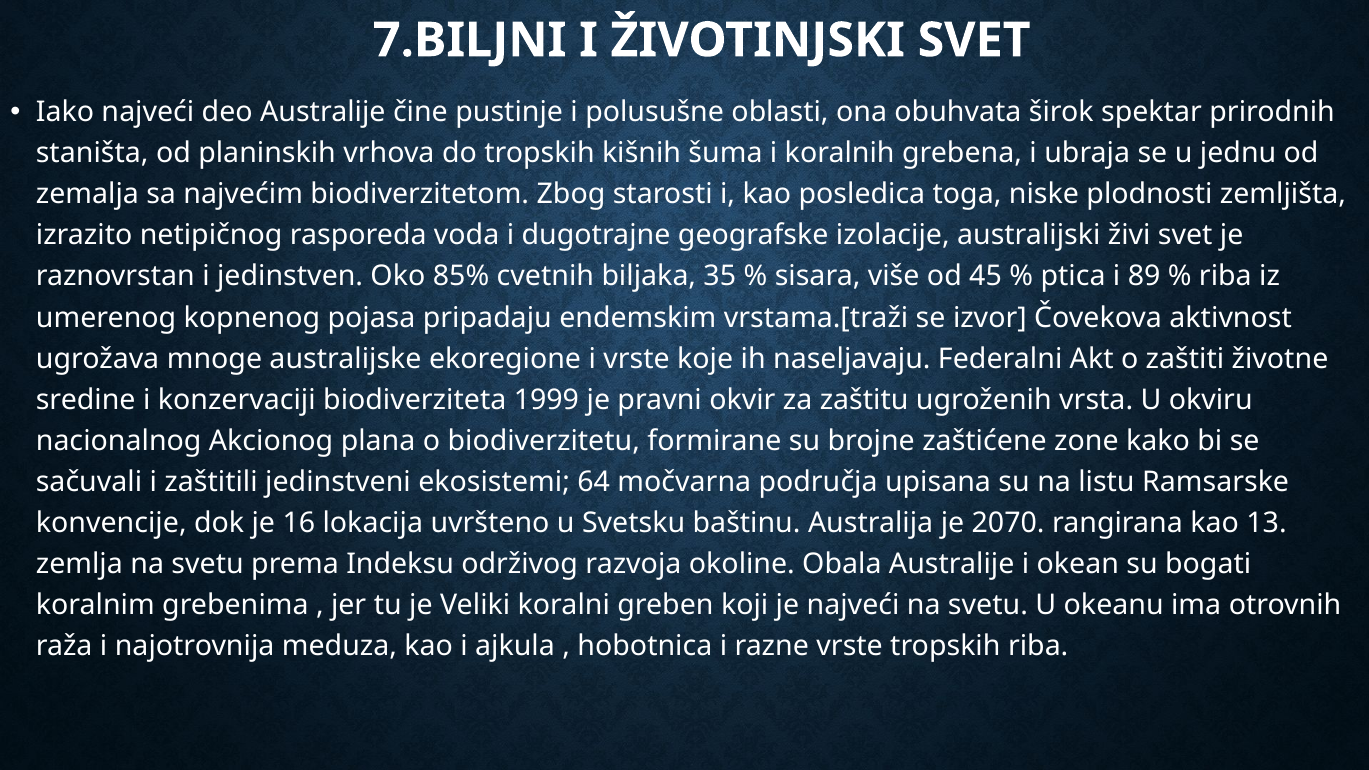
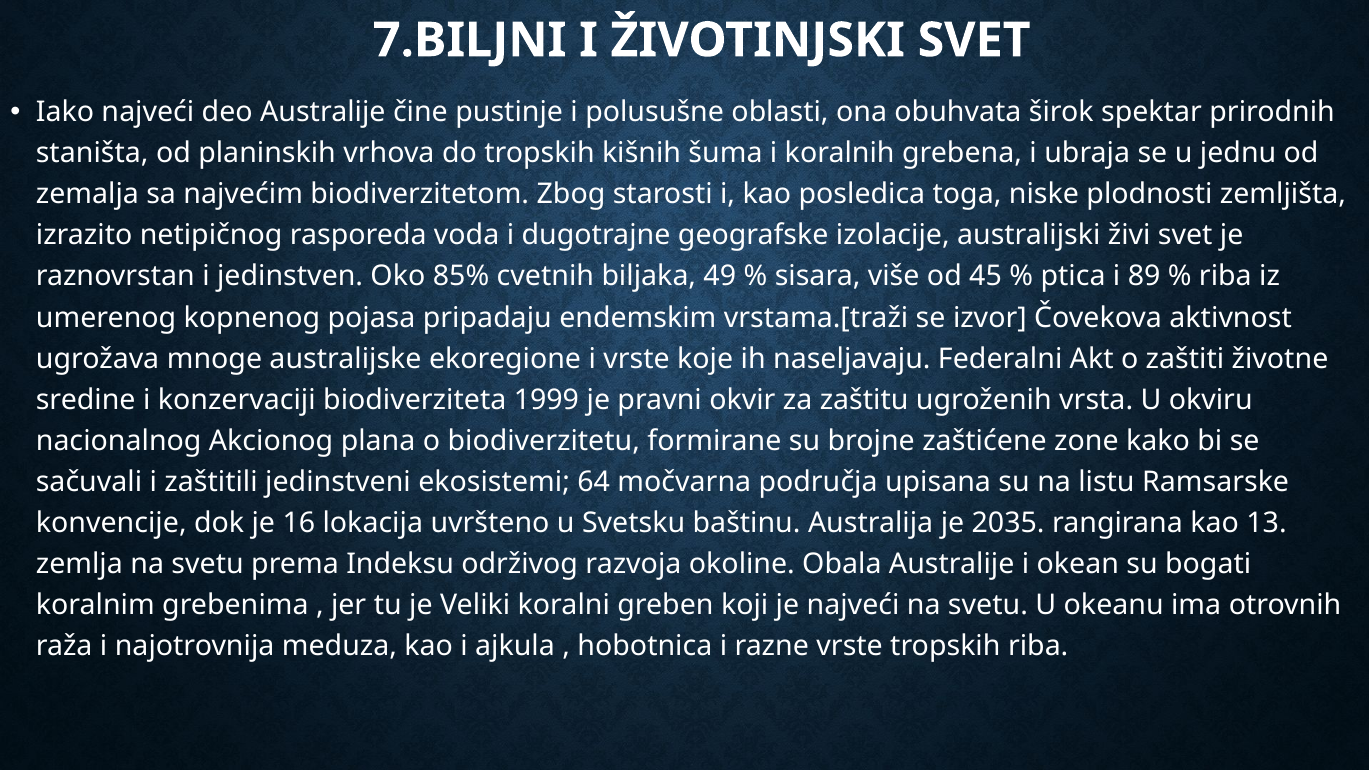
35: 35 -> 49
2070: 2070 -> 2035
